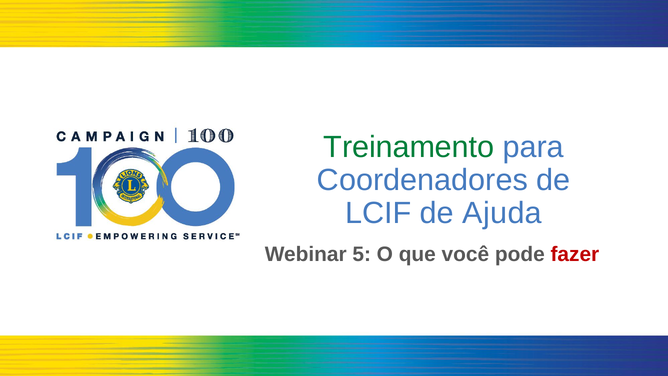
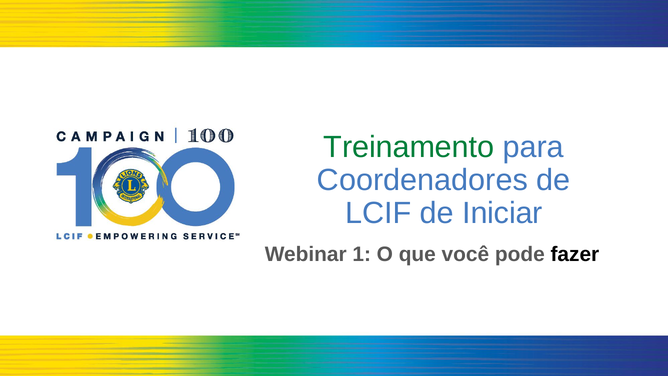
Ajuda: Ajuda -> Iniciar
Webinar 5: 5 -> 1
fazer colour: red -> black
